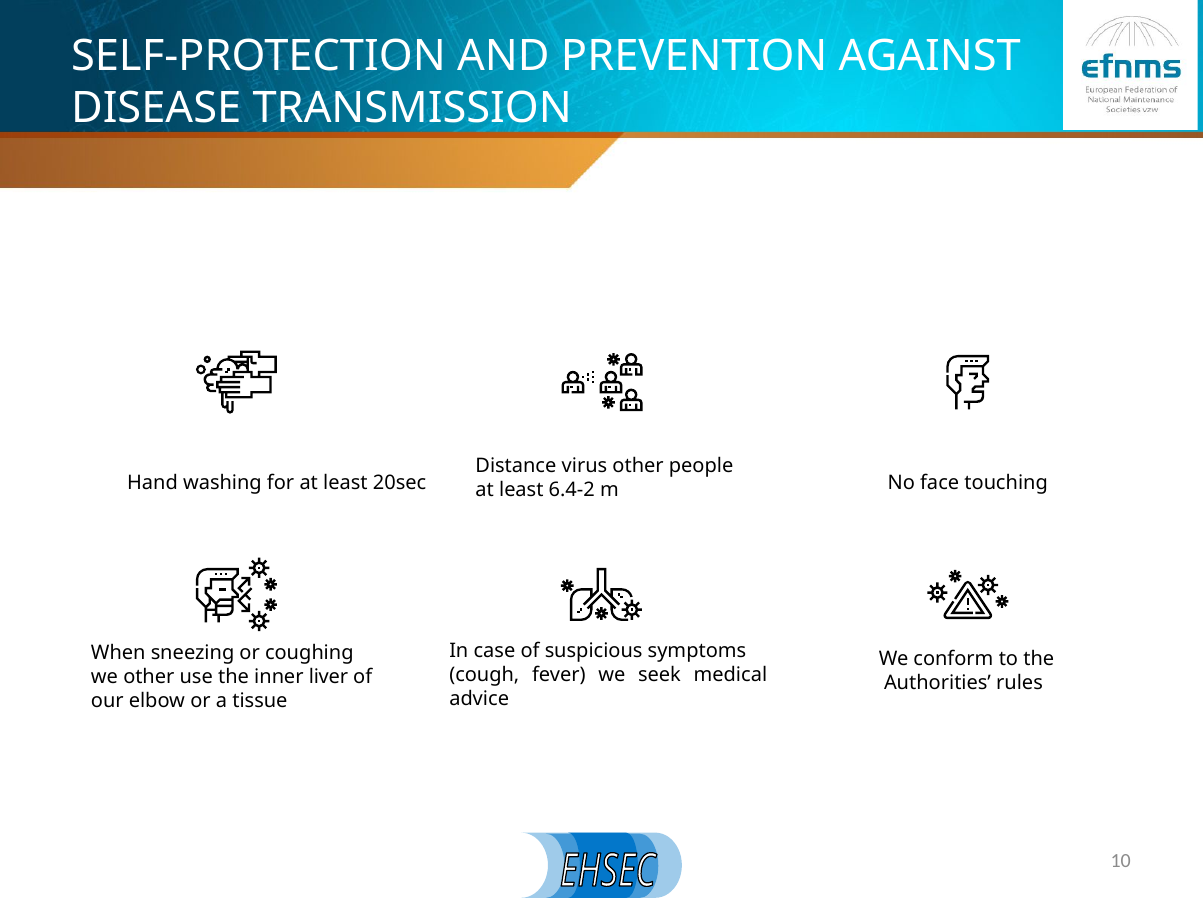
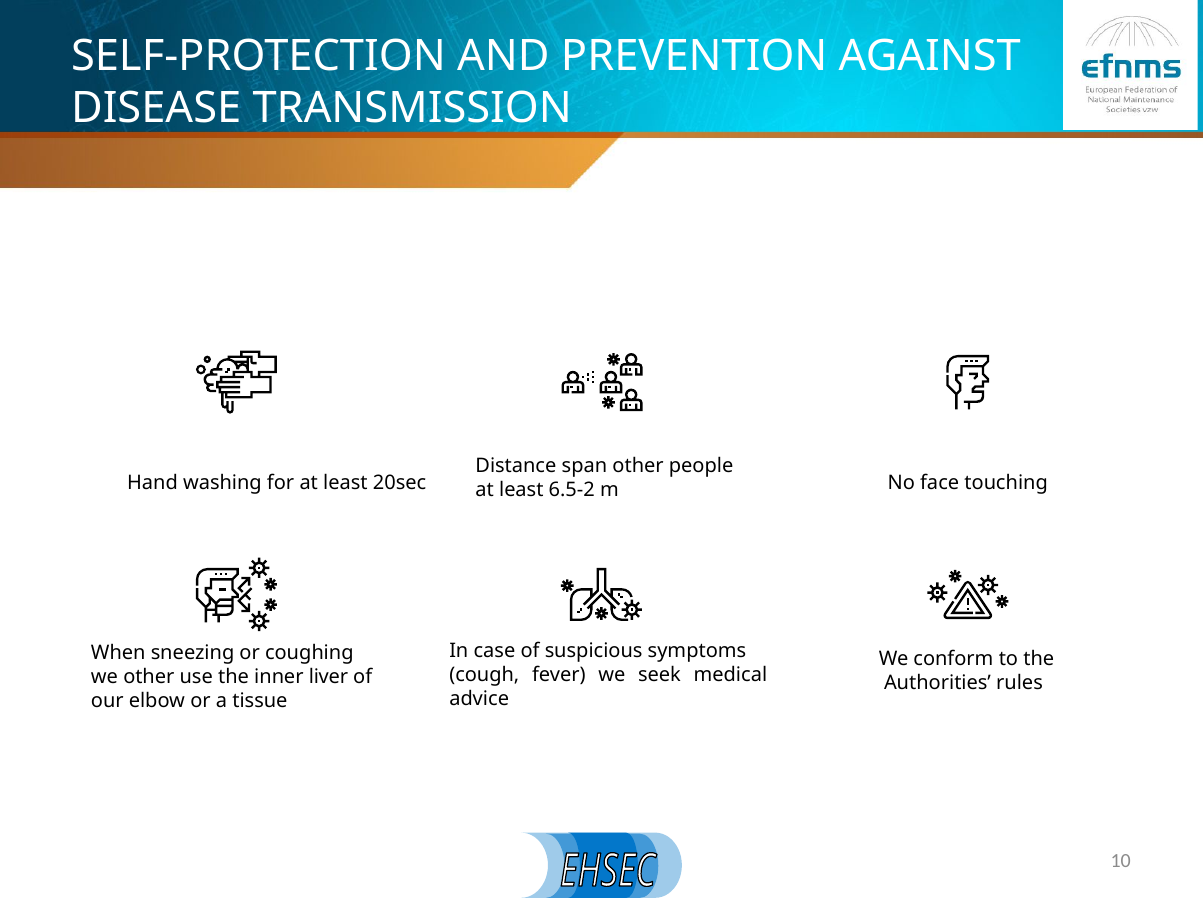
virus: virus -> span
6.4-2: 6.4-2 -> 6.5-2
